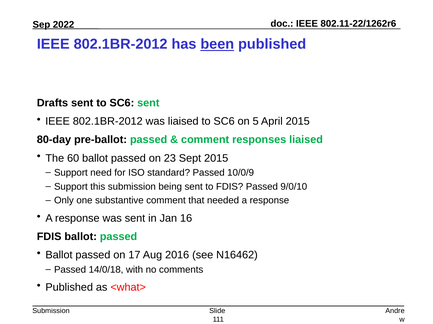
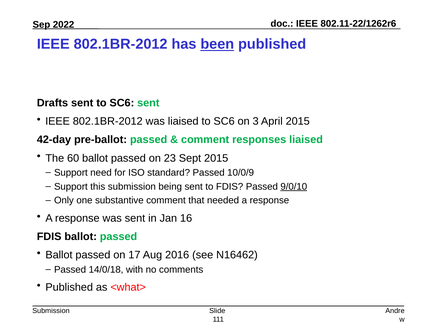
5: 5 -> 3
80-day: 80-day -> 42-day
9/0/10 underline: none -> present
